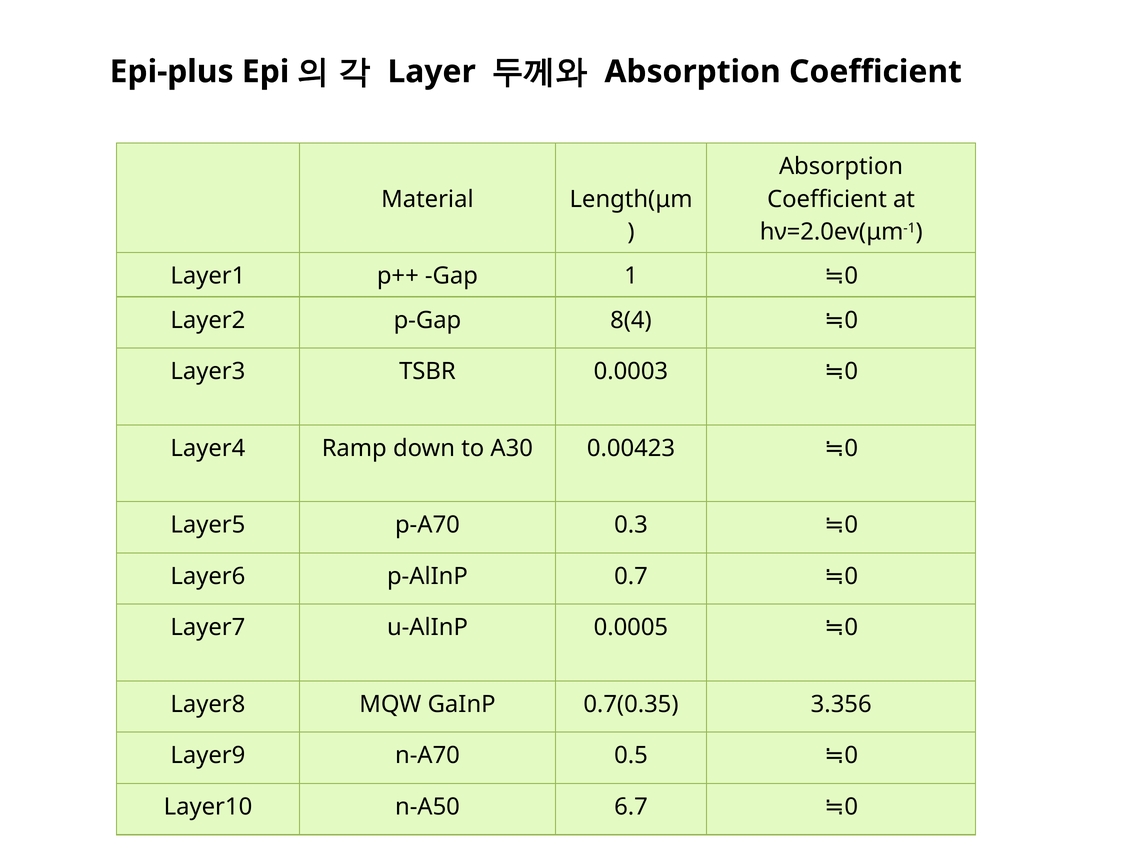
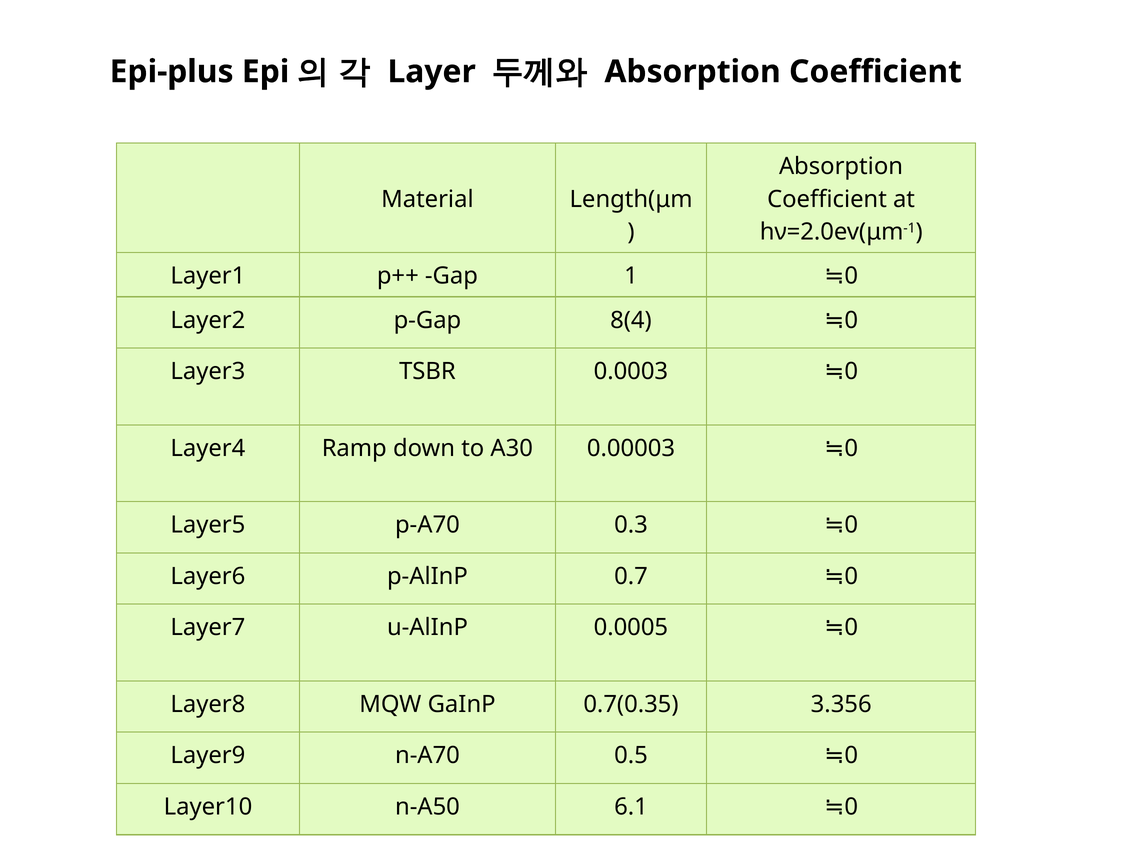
0.00423: 0.00423 -> 0.00003
6.7: 6.7 -> 6.1
